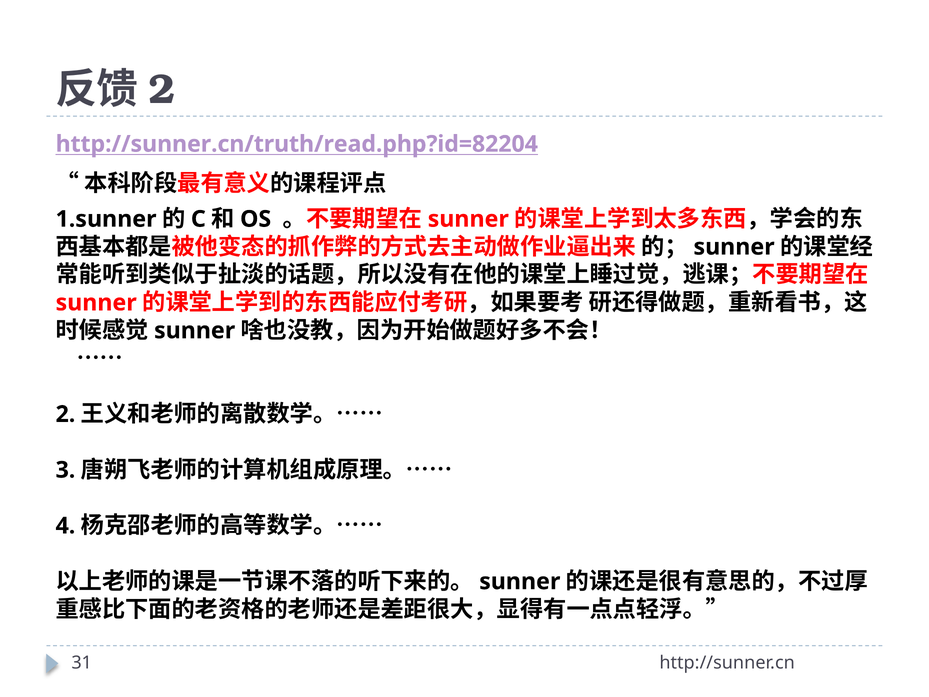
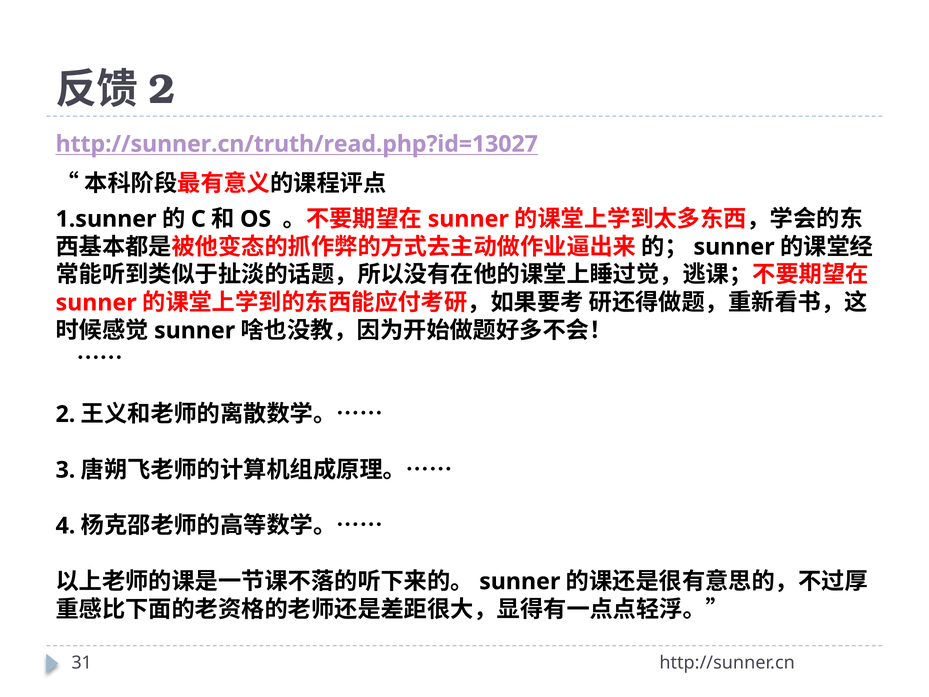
http://sunner.cn/truth/read.php?id=82204: http://sunner.cn/truth/read.php?id=82204 -> http://sunner.cn/truth/read.php?id=13027
